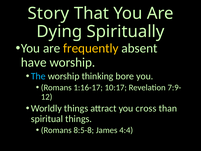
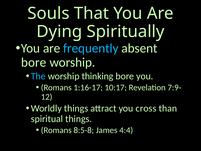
Story: Story -> Souls
frequently colour: yellow -> light blue
have at (34, 62): have -> bore
